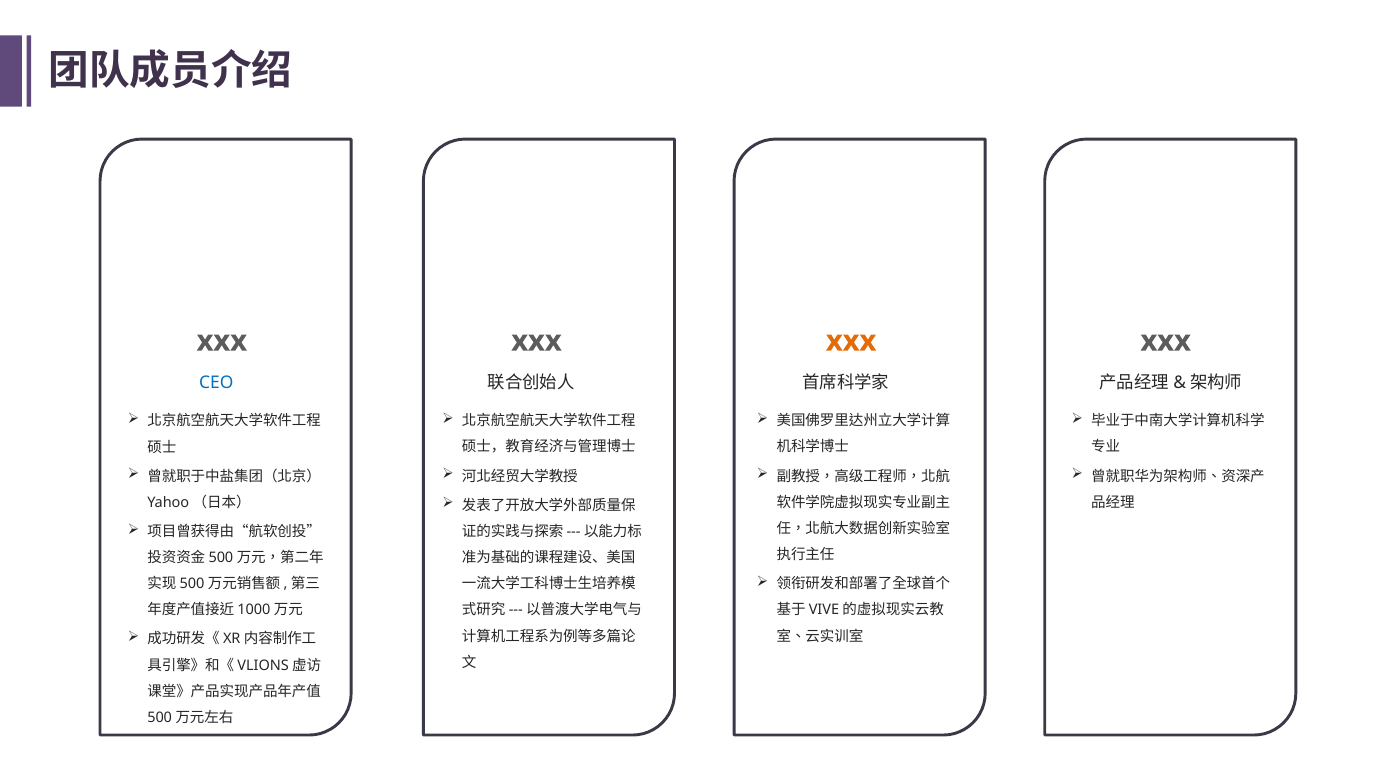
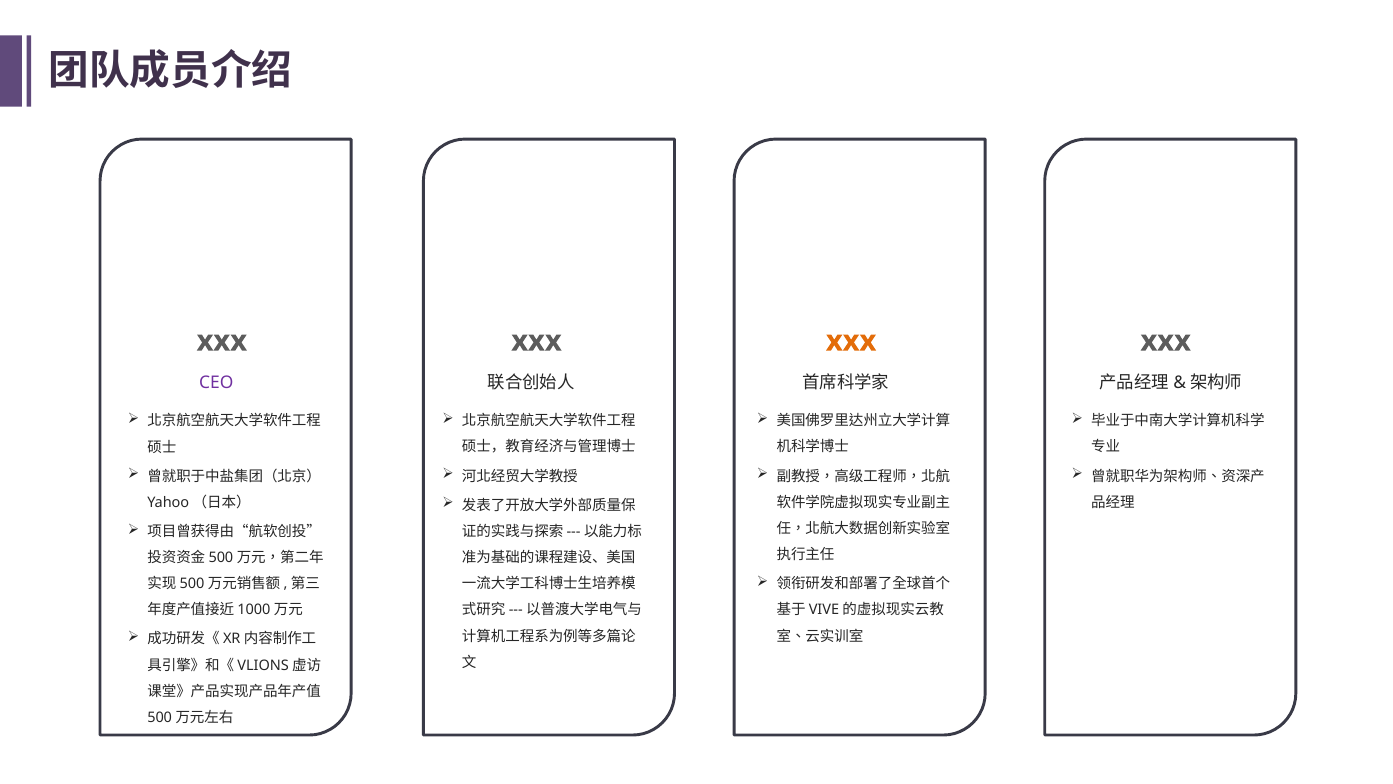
CEO colour: blue -> purple
